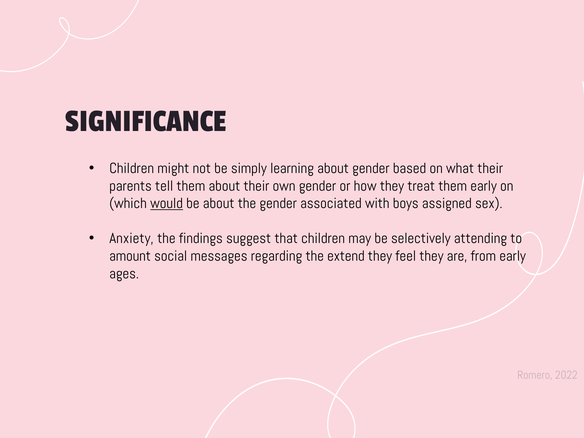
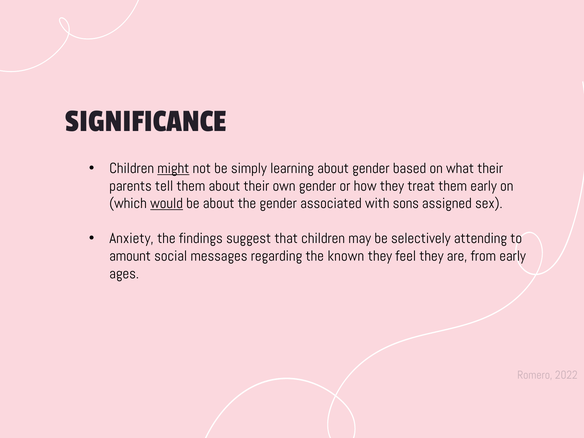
might underline: none -> present
boys: boys -> sons
extend: extend -> known
